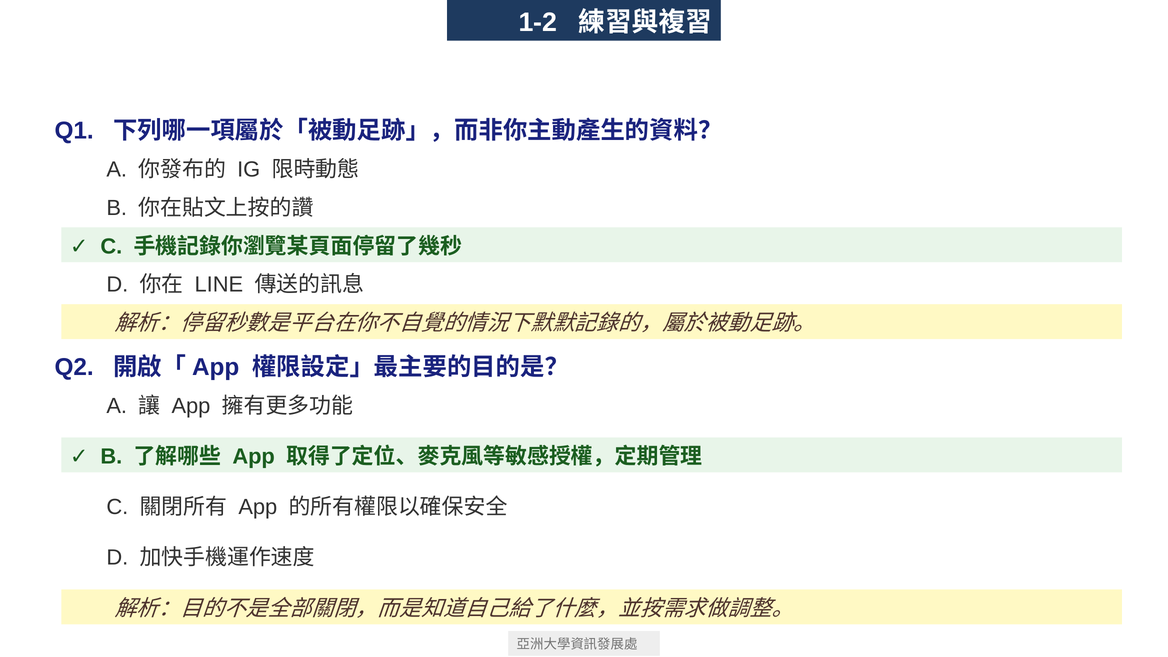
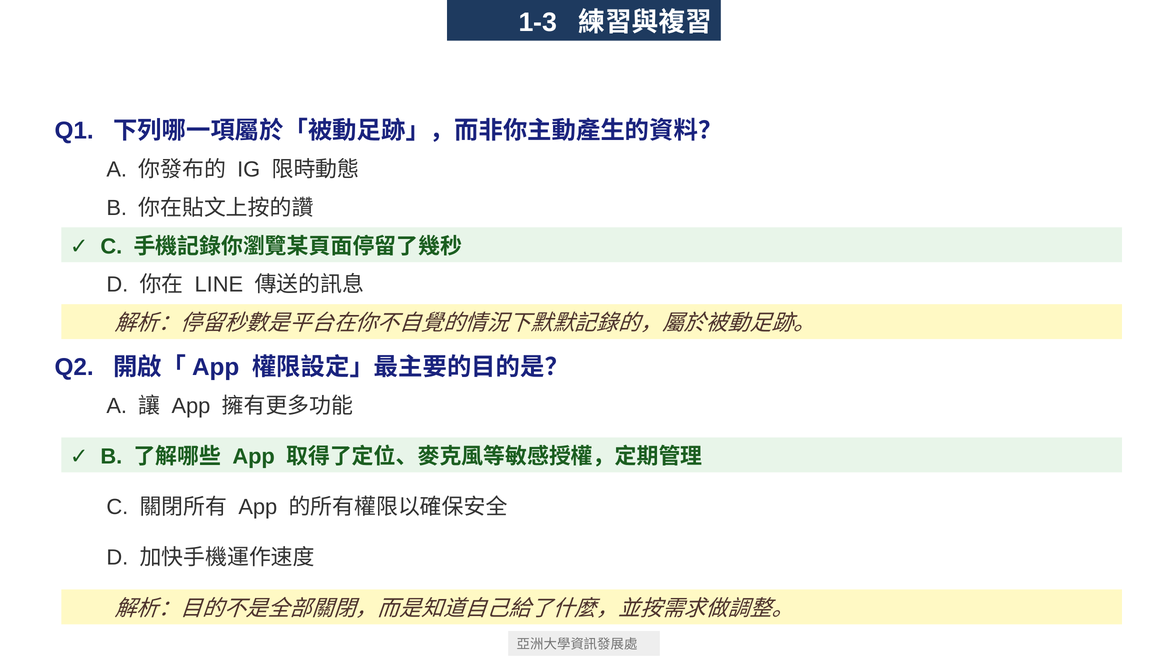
1-2: 1-2 -> 1-3
